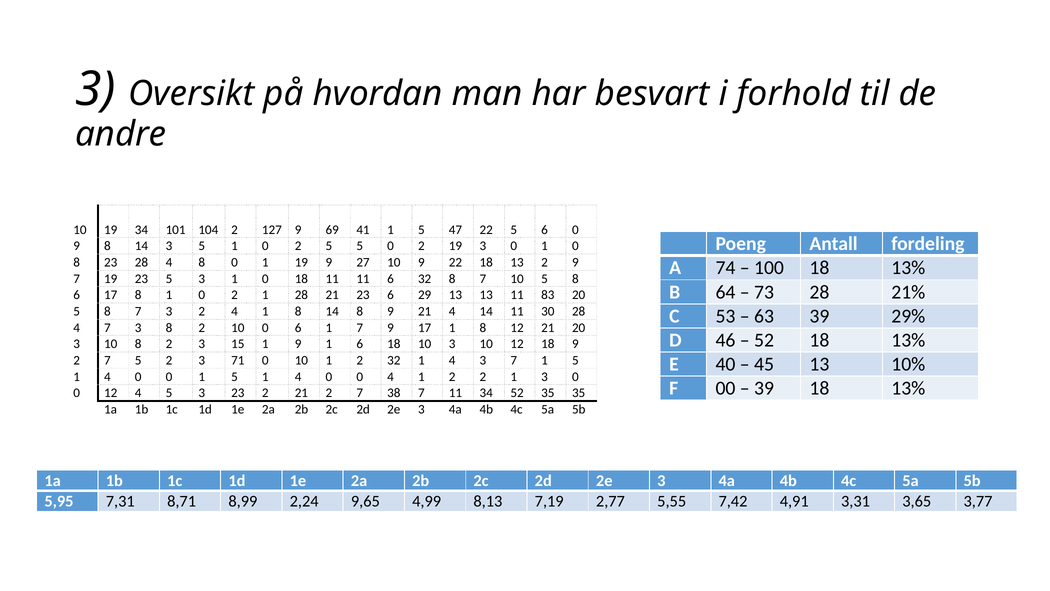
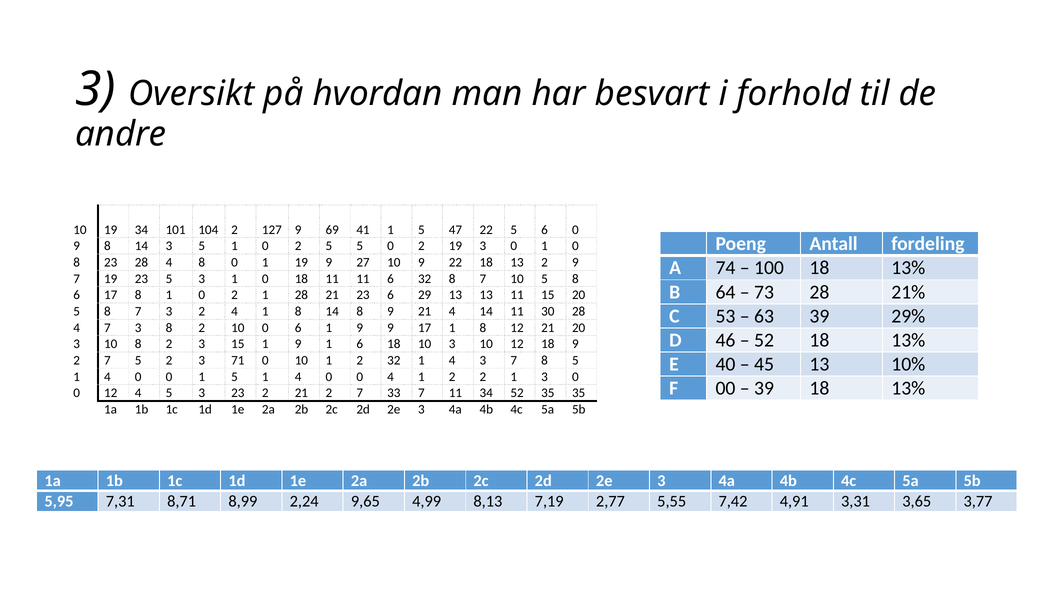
11 83: 83 -> 15
6 1 7: 7 -> 9
7 1: 1 -> 8
38: 38 -> 33
